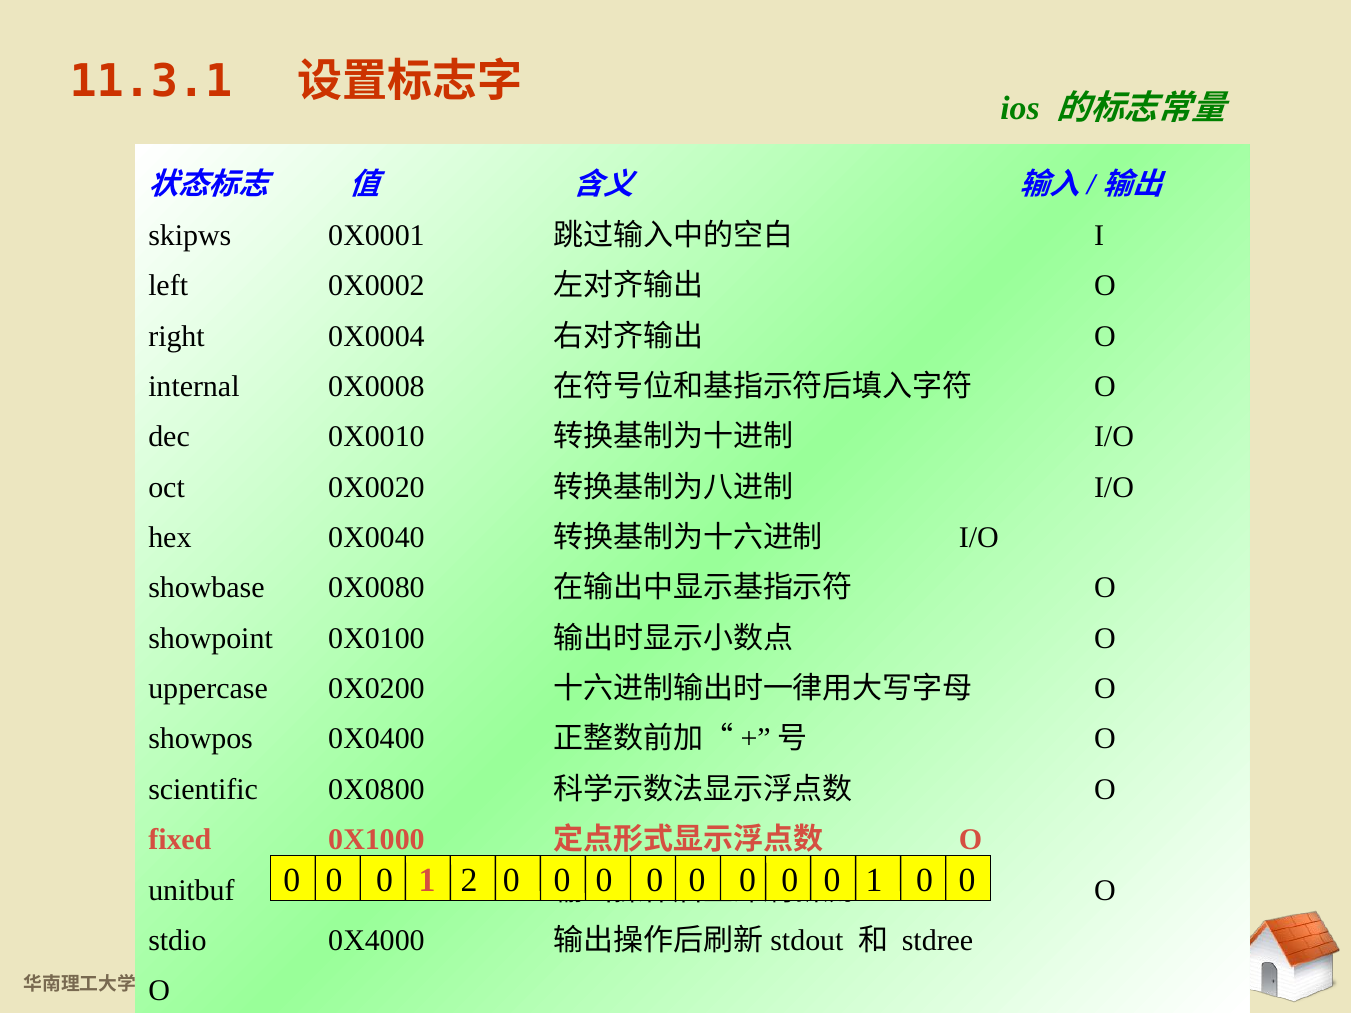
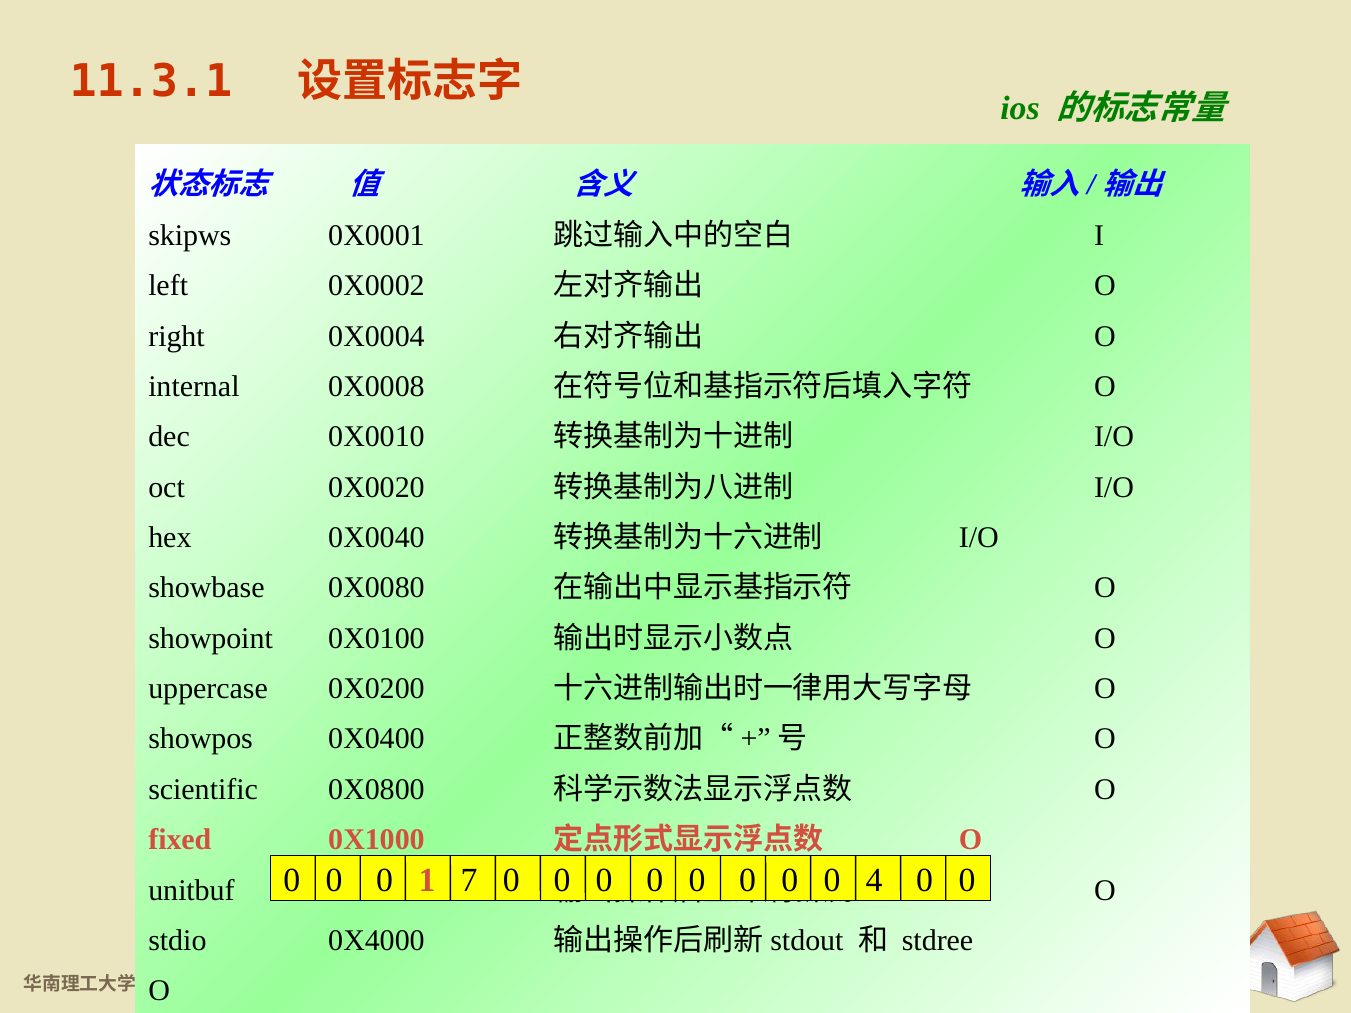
2: 2 -> 7
1 at (874, 881): 1 -> 4
